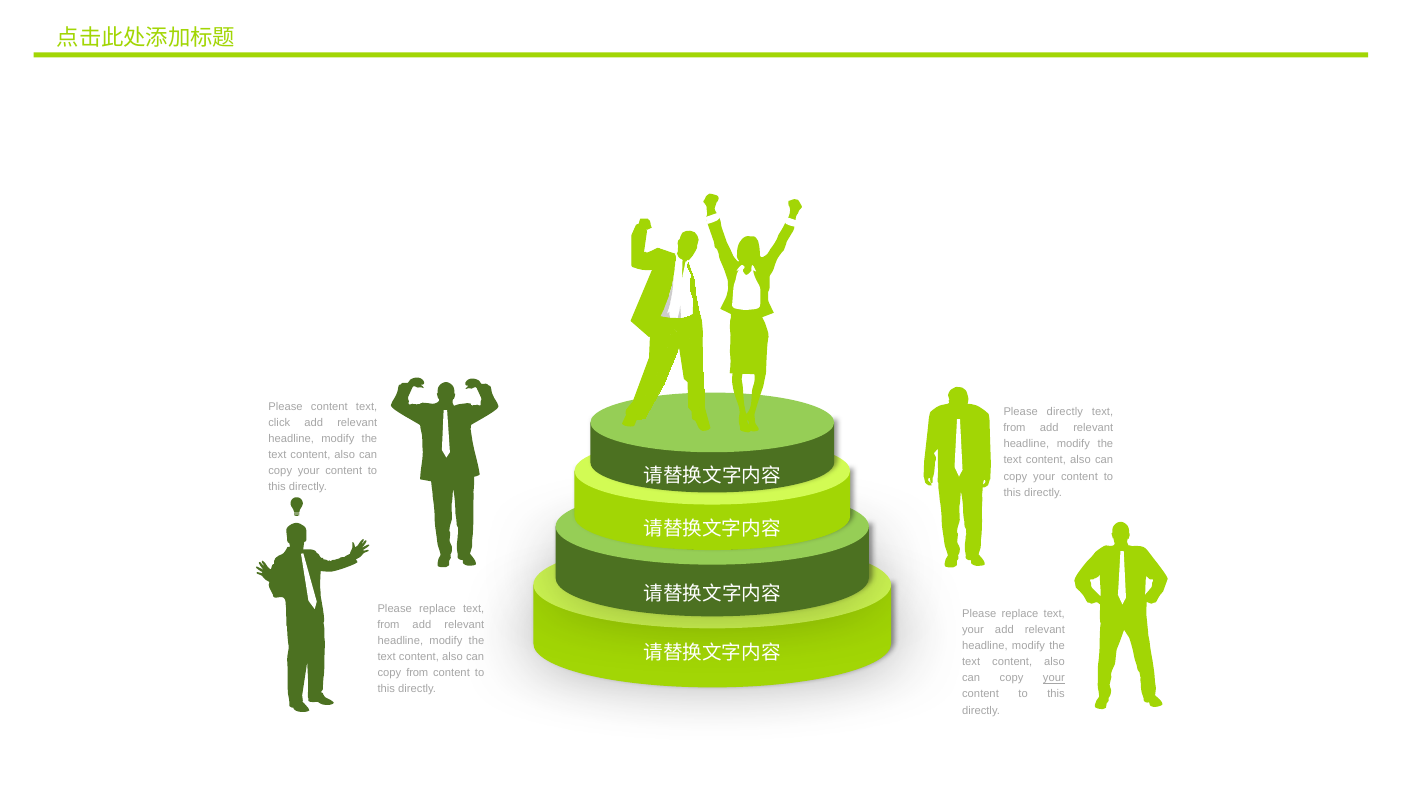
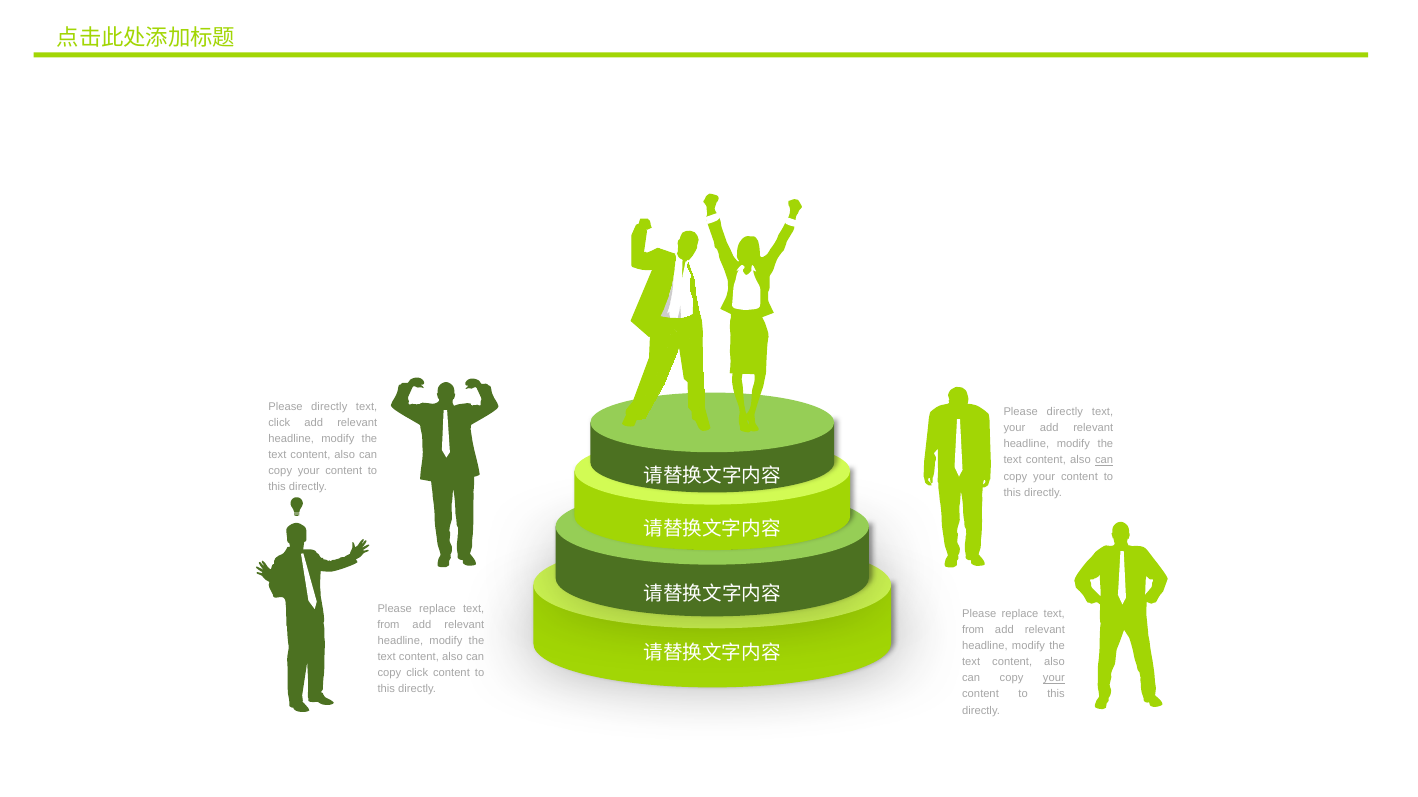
content at (329, 407): content -> directly
from at (1014, 428): from -> your
can at (1104, 461) underline: none -> present
your at (973, 630): your -> from
copy from: from -> click
